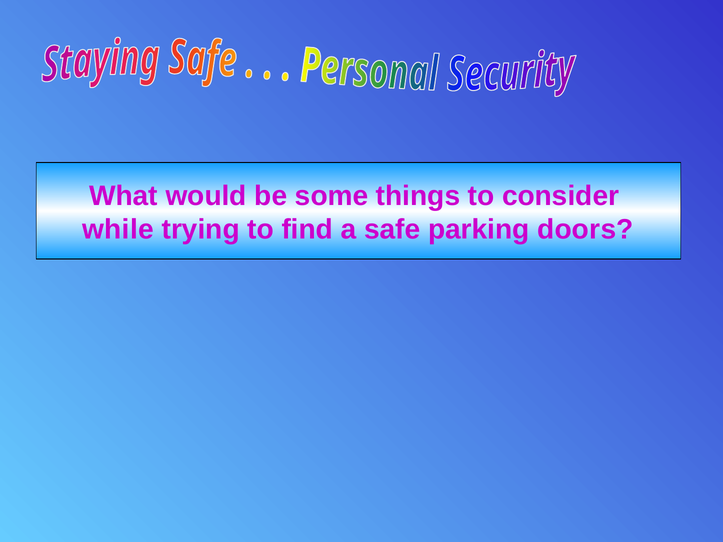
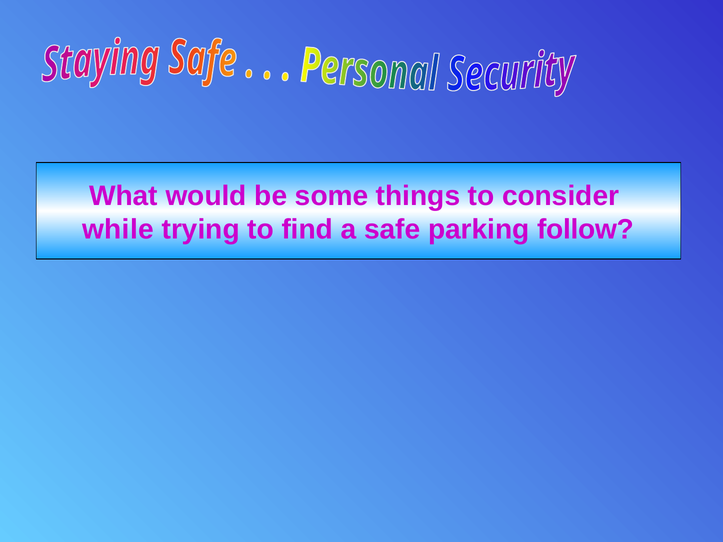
doors: doors -> follow
